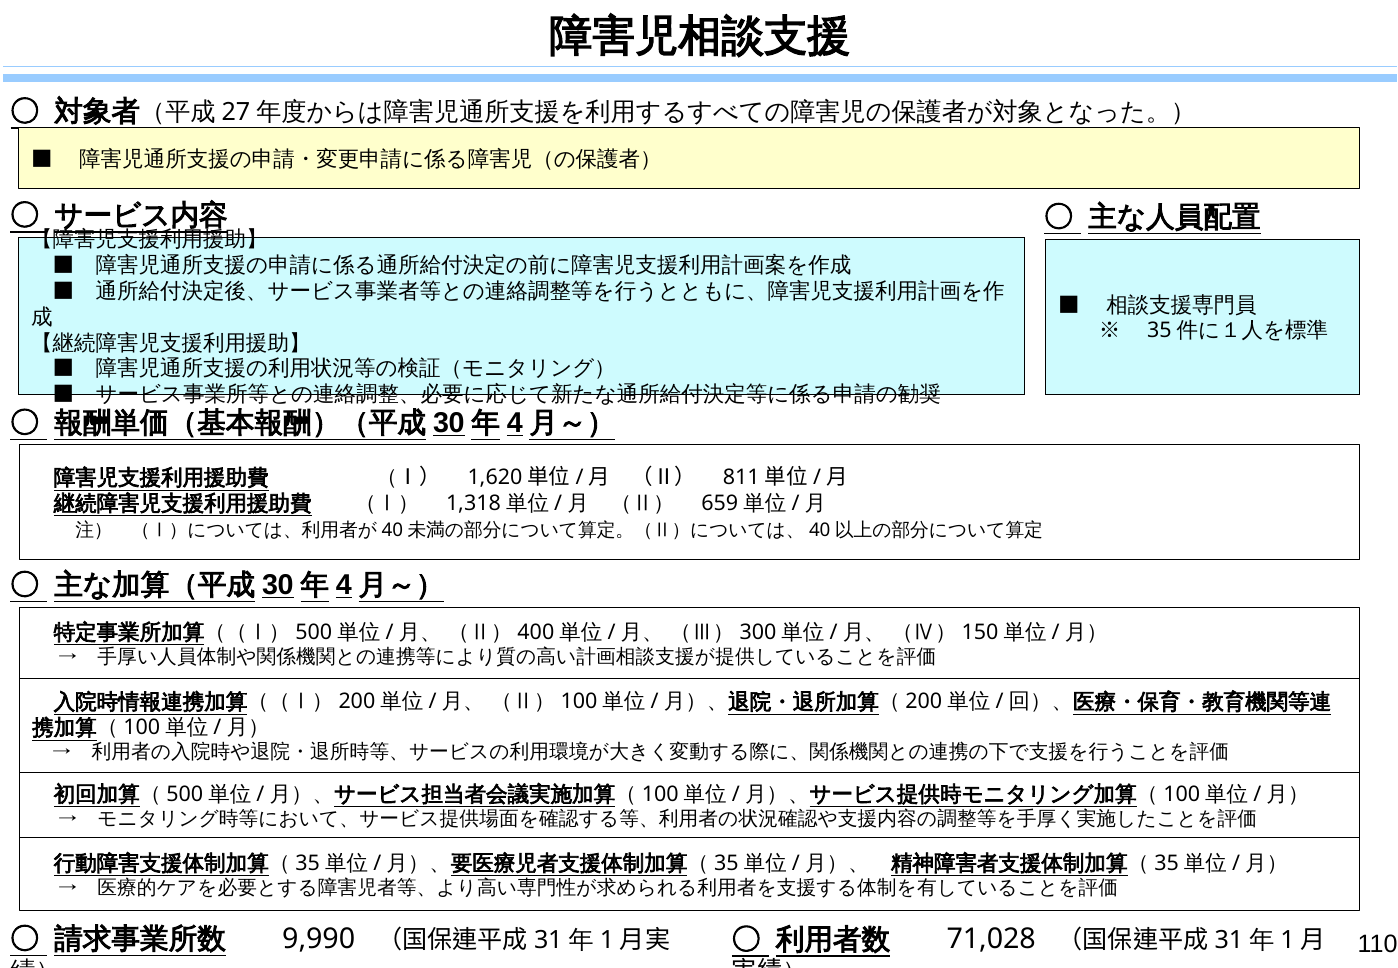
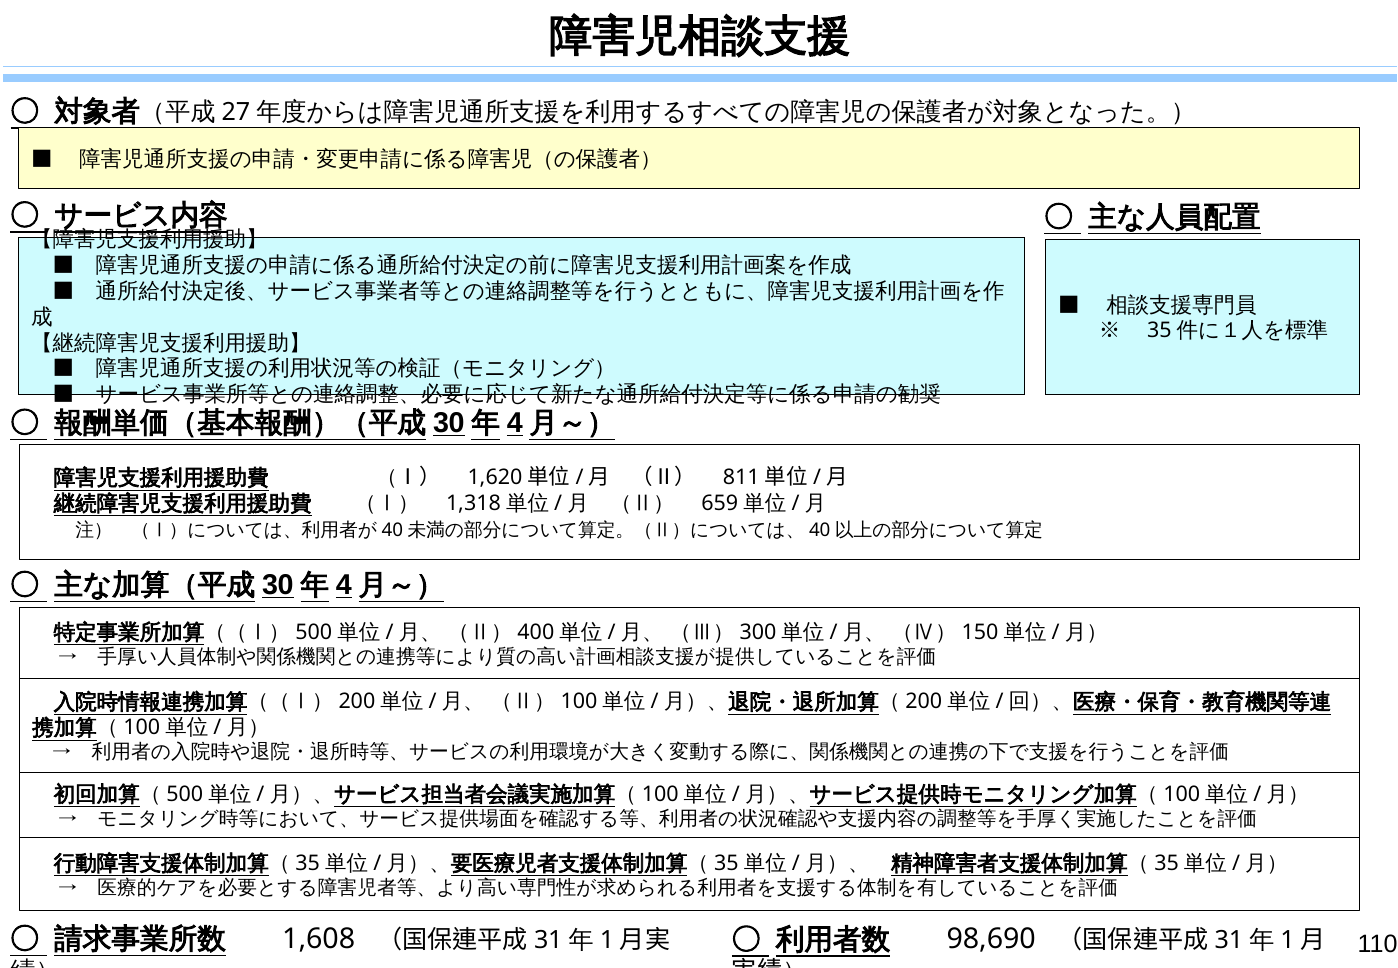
9,990: 9,990 -> 1,608
71,028: 71,028 -> 98,690
